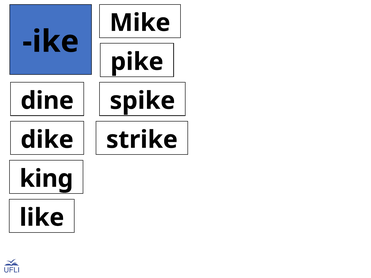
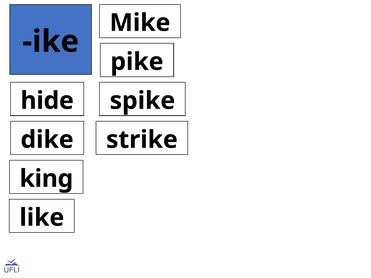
dine: dine -> hide
